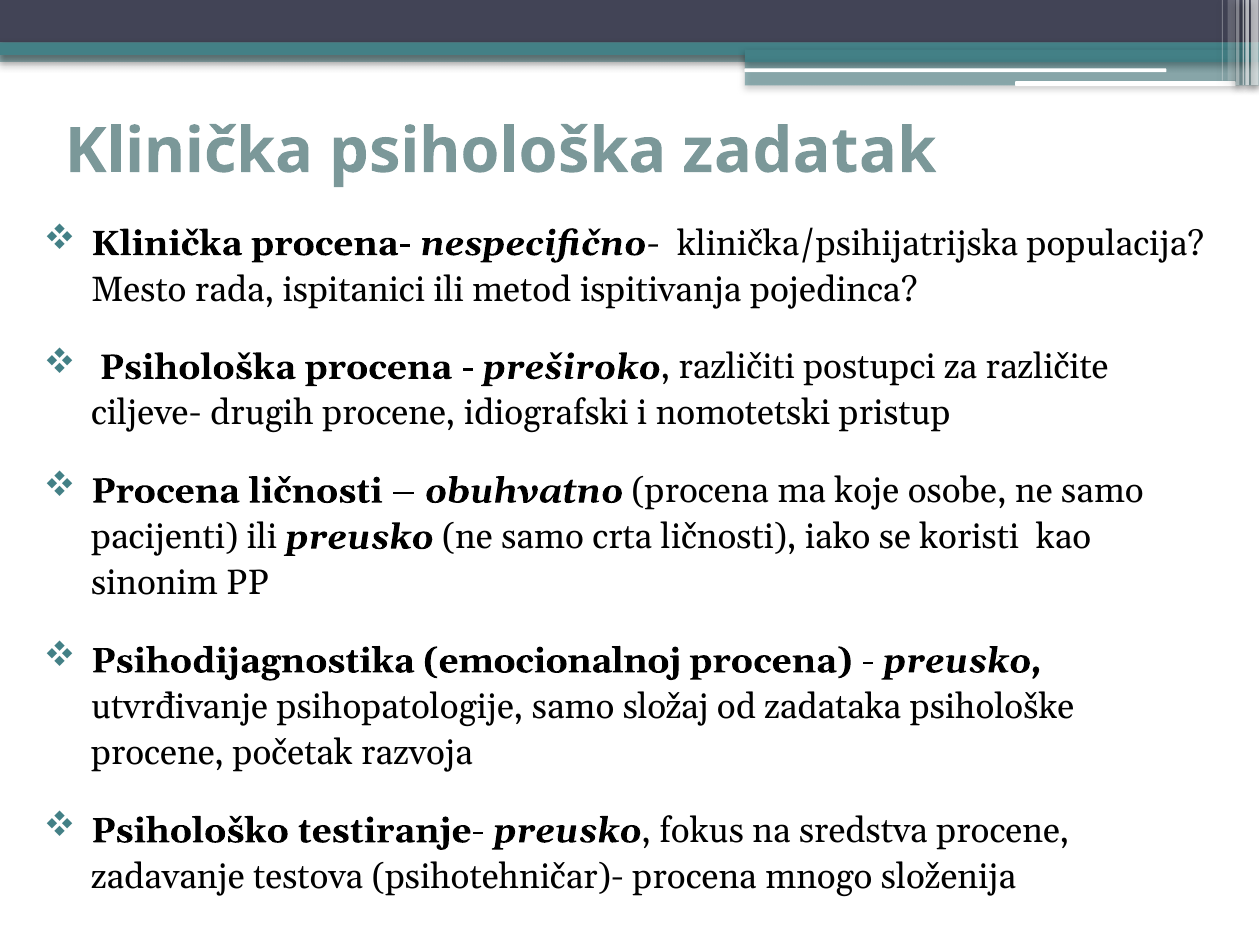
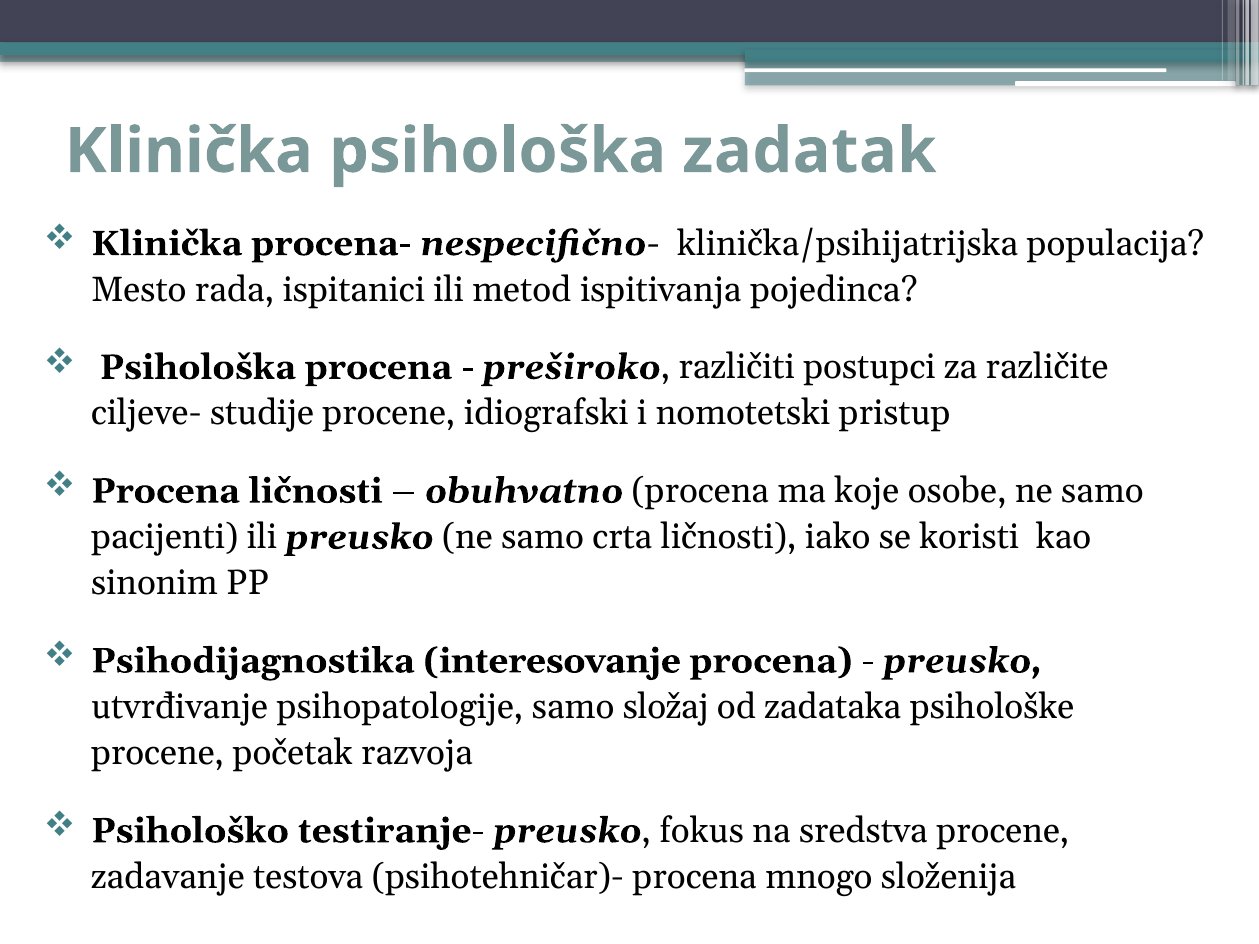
drugih: drugih -> studije
emocionalnoj: emocionalnoj -> interesovanje
